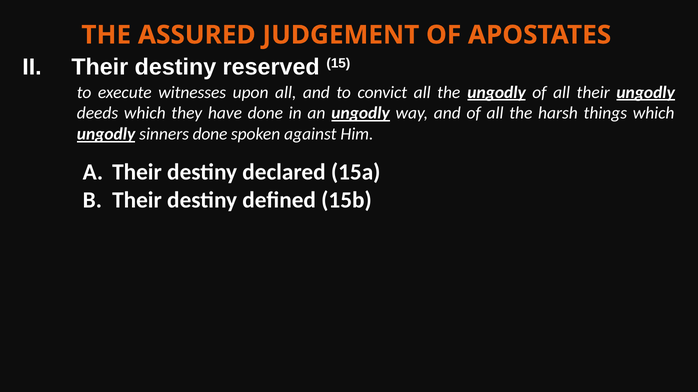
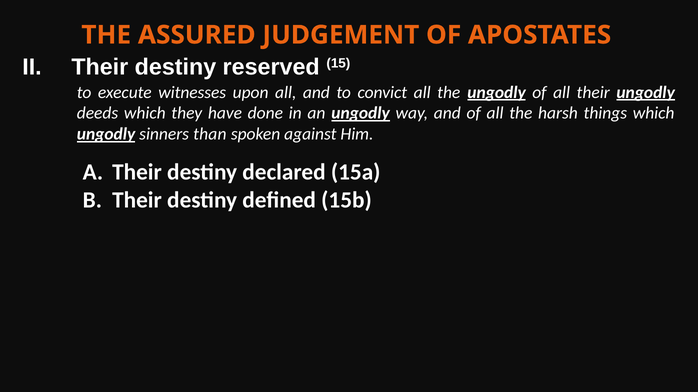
sinners done: done -> than
